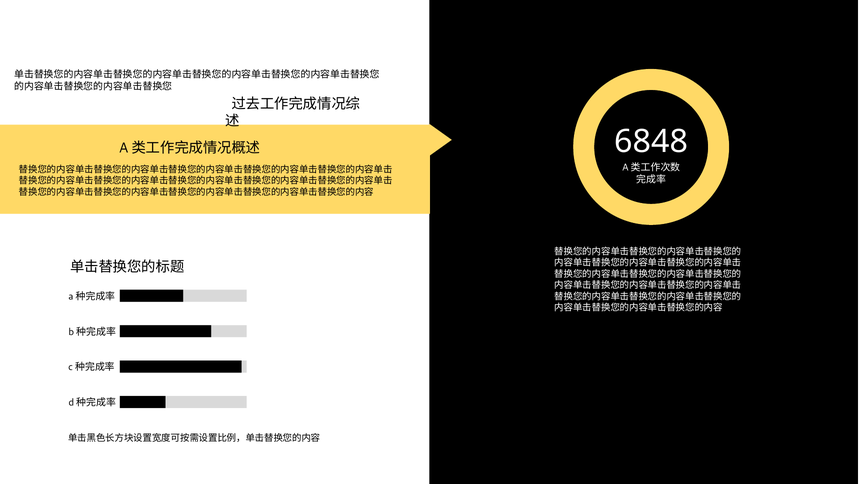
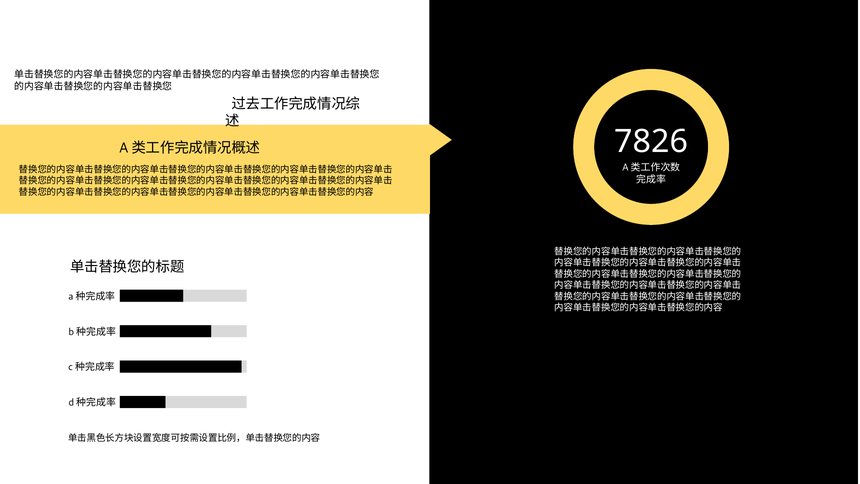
6848: 6848 -> 7826
